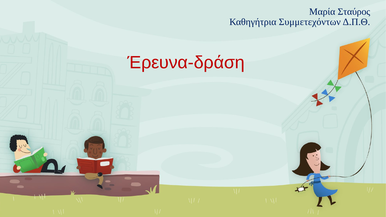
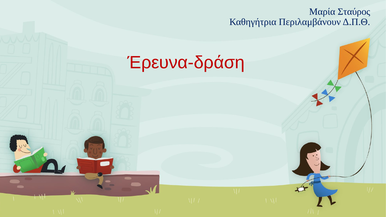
Συμμετεχόντων: Συμμετεχόντων -> Περιλαμβάνουν
